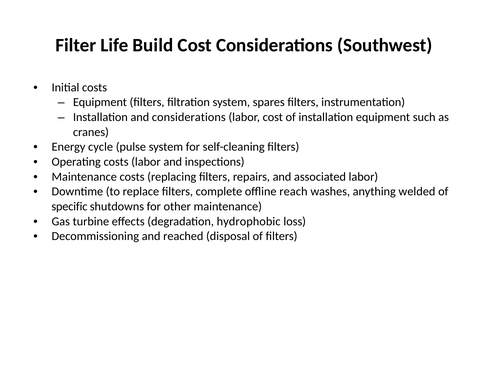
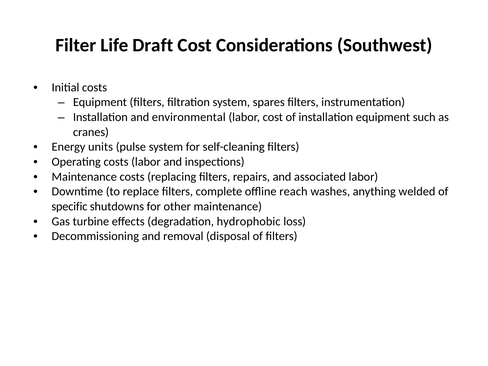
Build: Build -> Draft
and considerations: considerations -> environmental
cycle: cycle -> units
reached: reached -> removal
